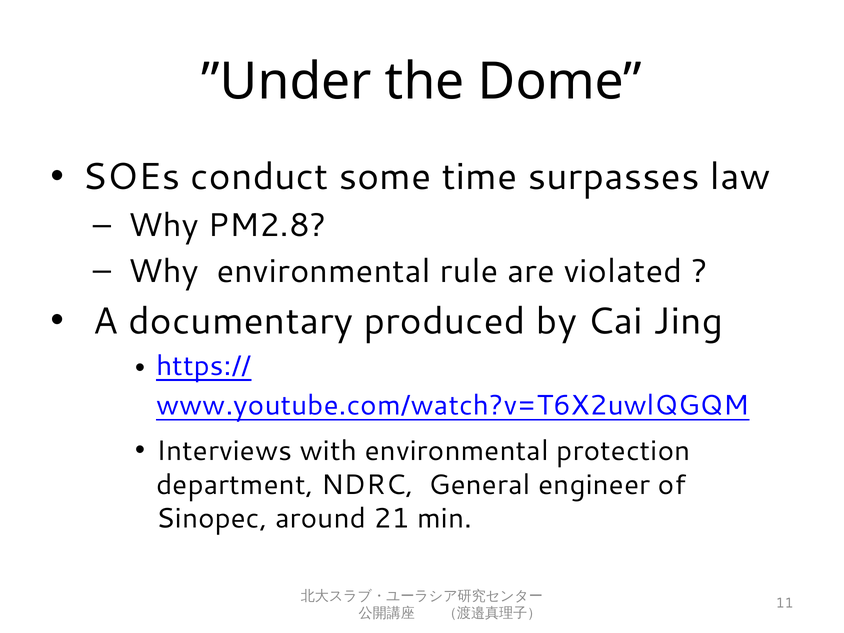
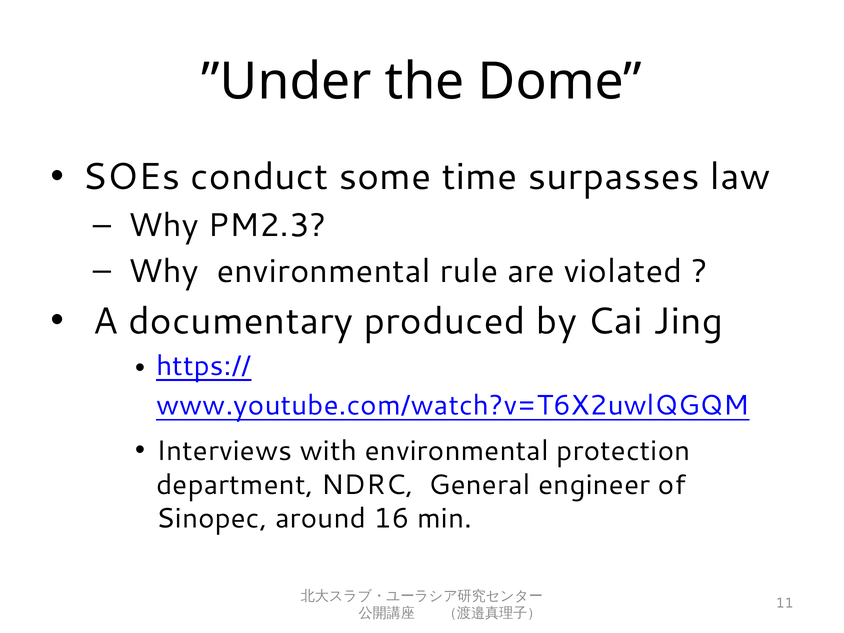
PM2.8: PM2.8 -> PM2.3
21: 21 -> 16
